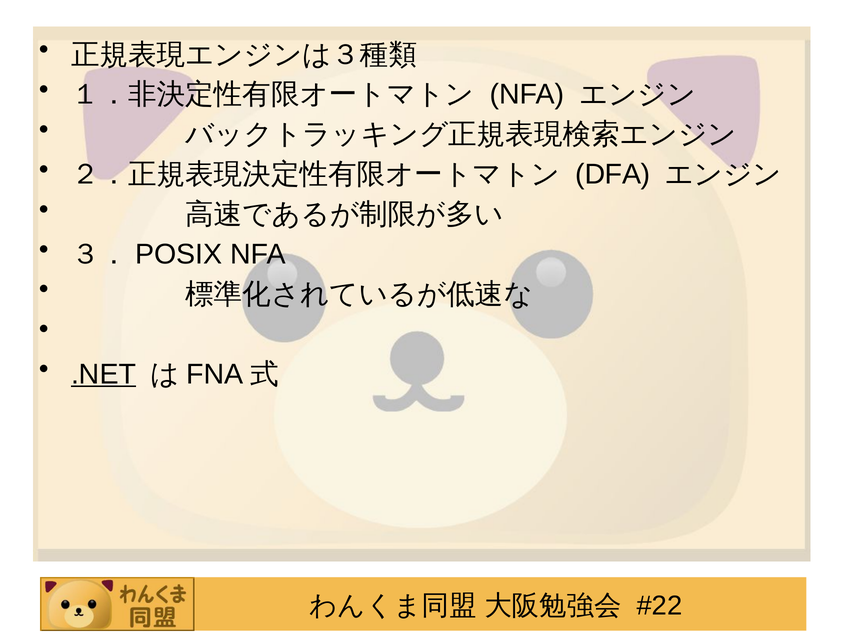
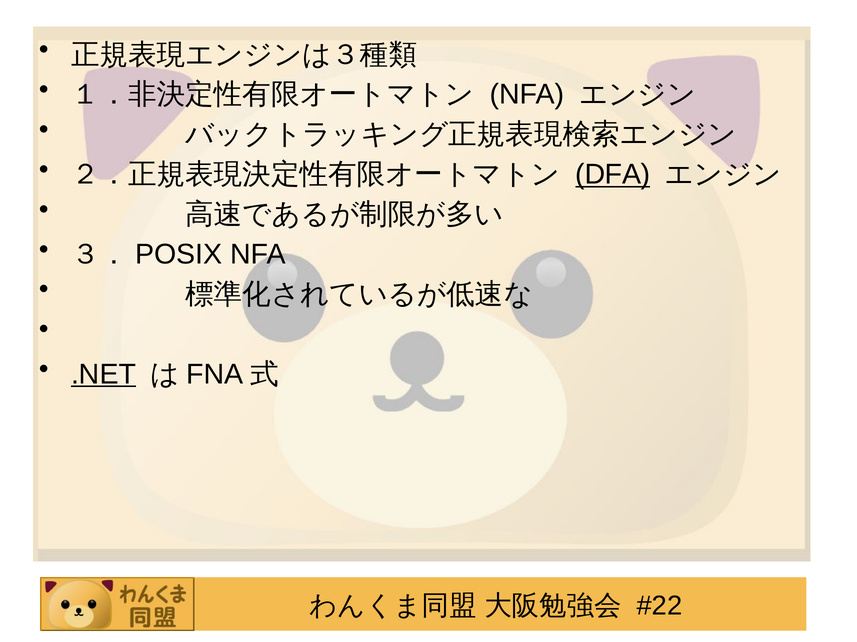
DFA underline: none -> present
